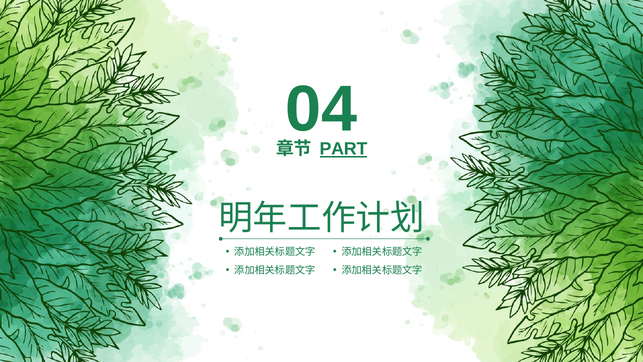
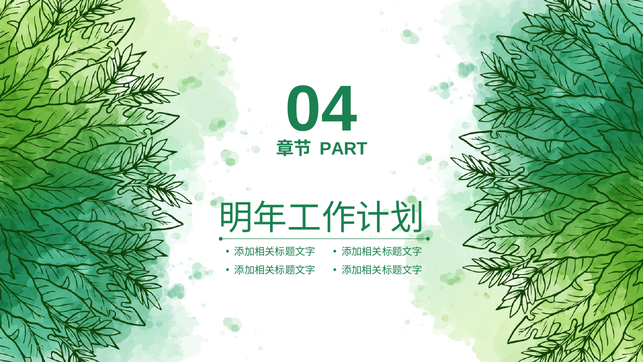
PART underline: present -> none
